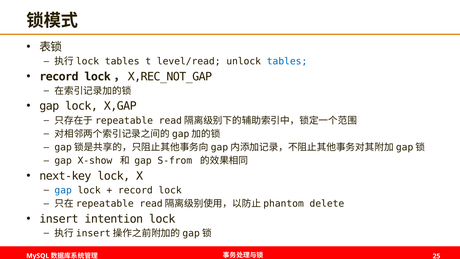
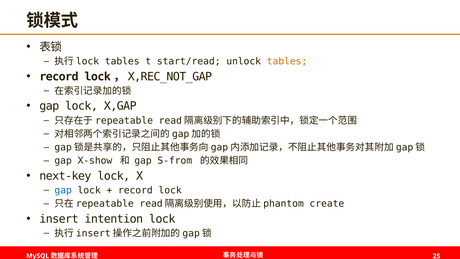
level/read: level/read -> start/read
tables at (287, 61) colour: blue -> orange
delete: delete -> create
